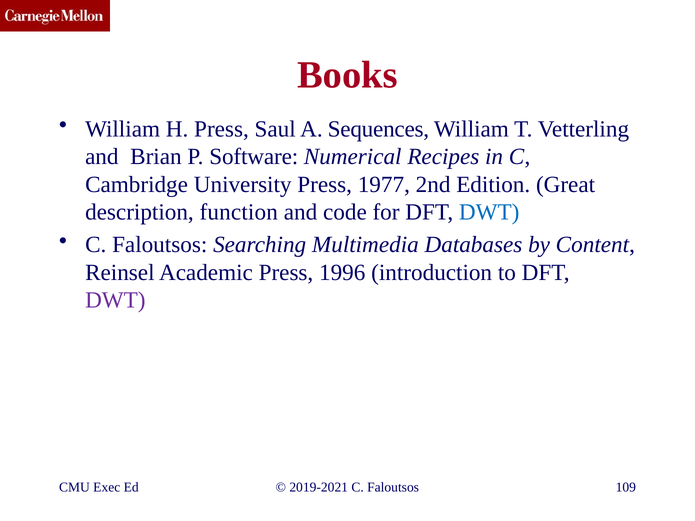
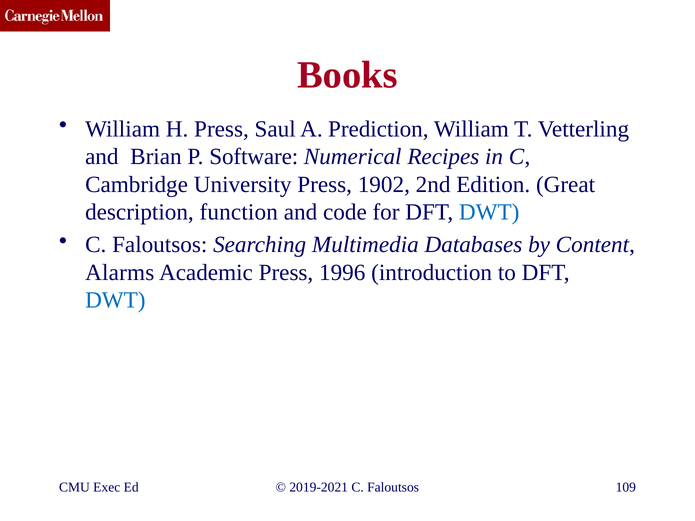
Sequences: Sequences -> Prediction
1977: 1977 -> 1902
Reinsel: Reinsel -> Alarms
DWT at (115, 300) colour: purple -> blue
